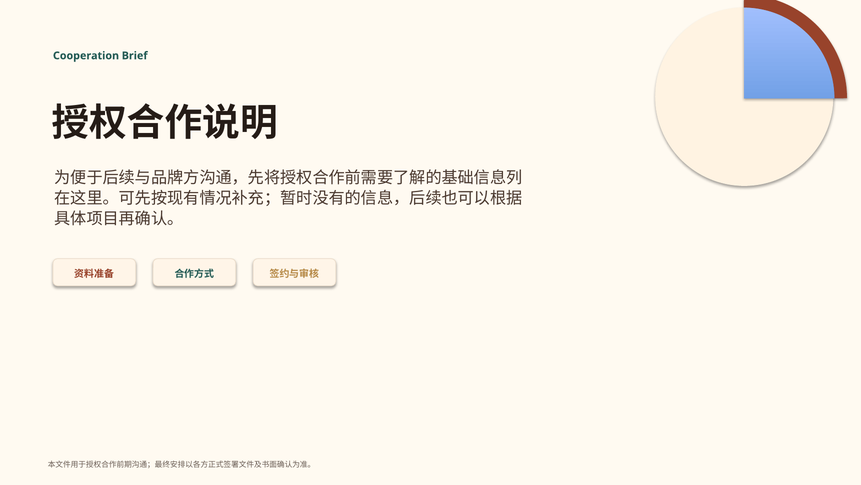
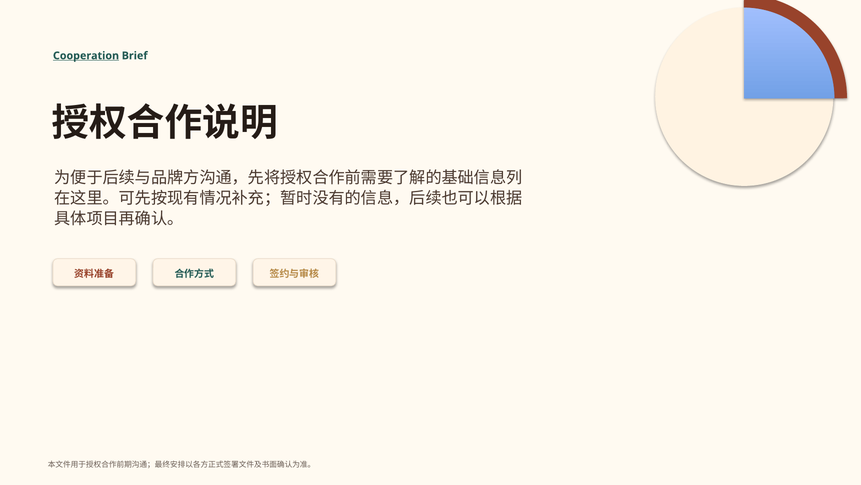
Cooperation underline: none -> present
